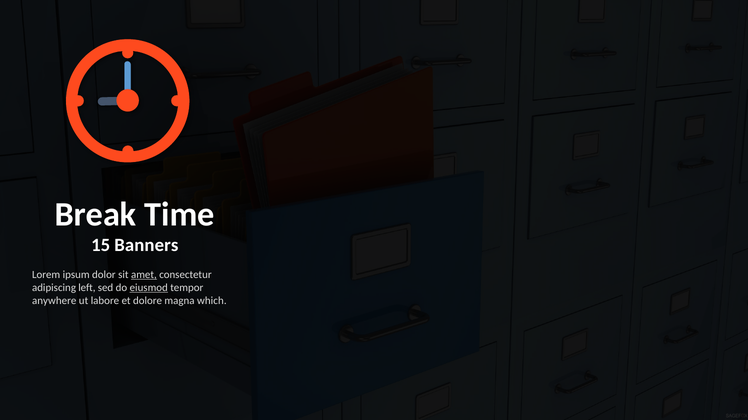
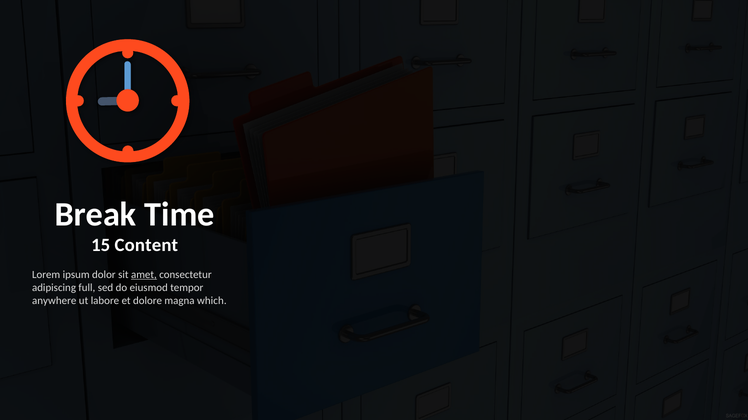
Banners: Banners -> Content
left: left -> full
eiusmod underline: present -> none
